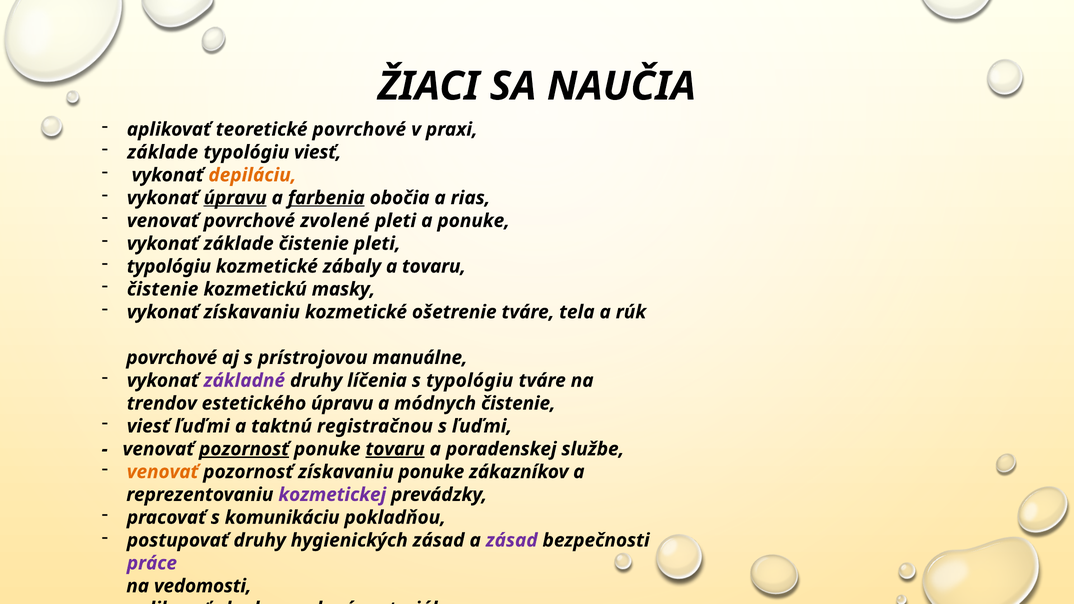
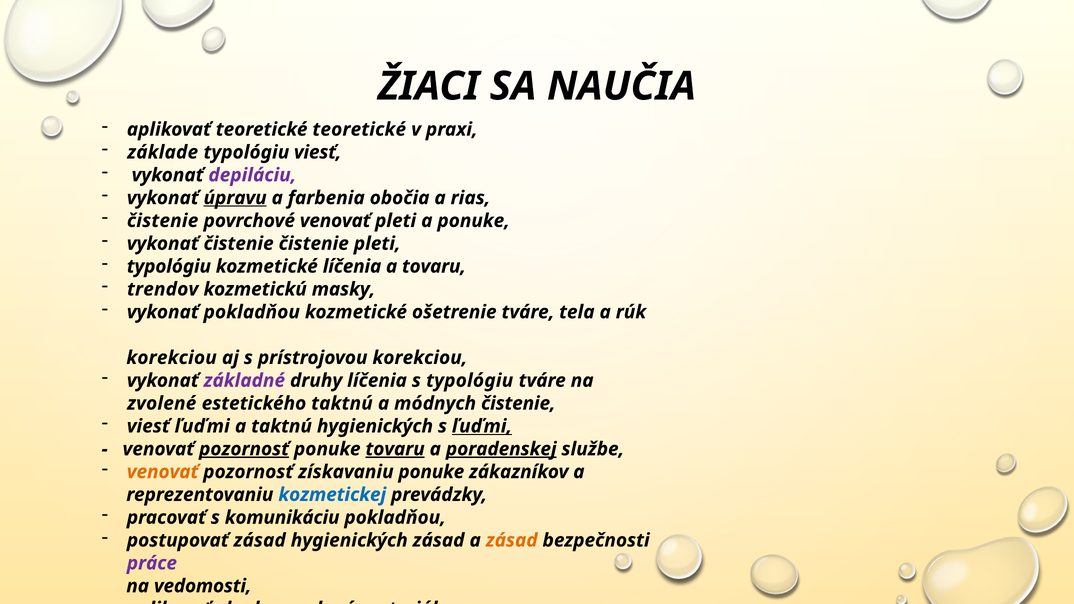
teoretické povrchové: povrchové -> teoretické
depiláciu colour: orange -> purple
farbenia underline: present -> none
venovať at (163, 221): venovať -> čistenie
povrchové zvolené: zvolené -> venovať
vykonať základe: základe -> čistenie
kozmetické zábaly: zábaly -> líčenia
čistenie at (163, 289): čistenie -> trendov
vykonať získavaniu: získavaniu -> pokladňou
povrchové at (172, 358): povrchové -> korekciou
prístrojovou manuálne: manuálne -> korekciou
trendov at (162, 403): trendov -> zvolené
estetického úpravu: úpravu -> taktnú
taktnú registračnou: registračnou -> hygienických
ľuďmi at (482, 426) underline: none -> present
poradenskej underline: none -> present
kozmetickej colour: purple -> blue
postupovať druhy: druhy -> zásad
zásad at (512, 540) colour: purple -> orange
